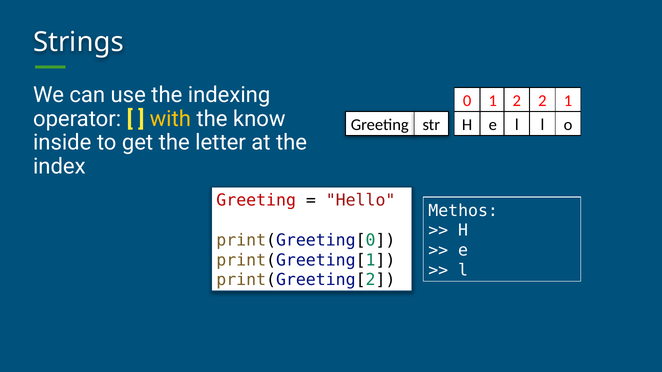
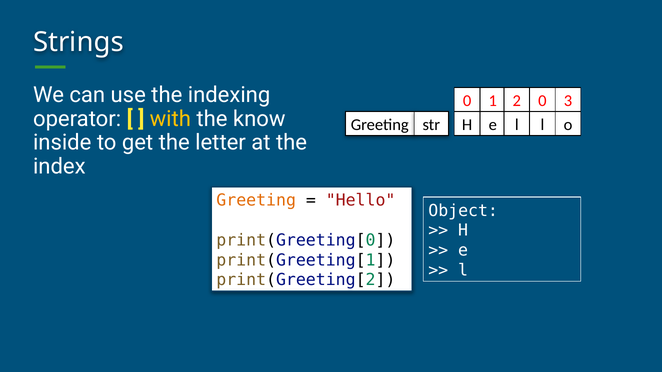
1 2: 2 -> 0
2 1: 1 -> 3
Greeting at (256, 201) colour: red -> orange
Methos: Methos -> Object
